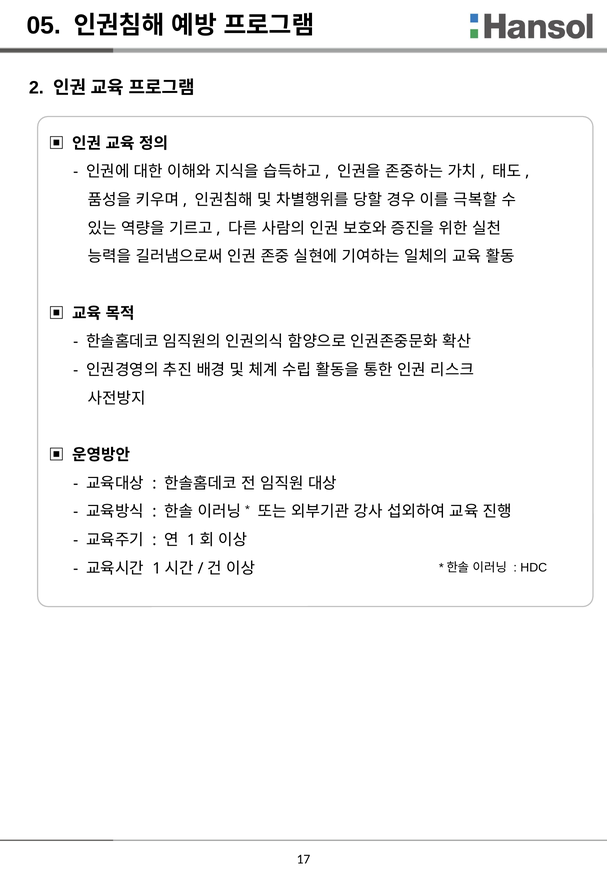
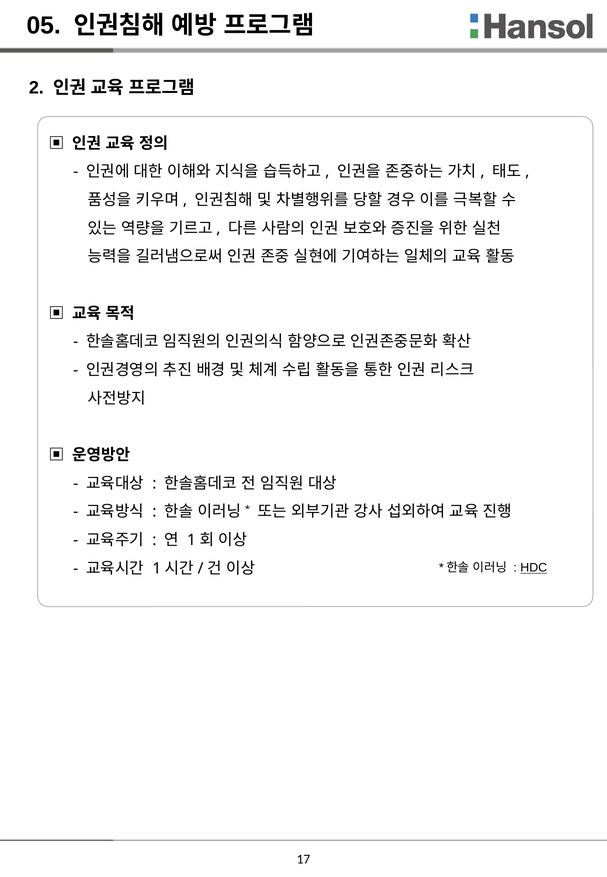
HDC underline: none -> present
